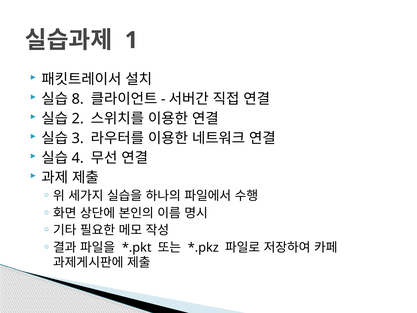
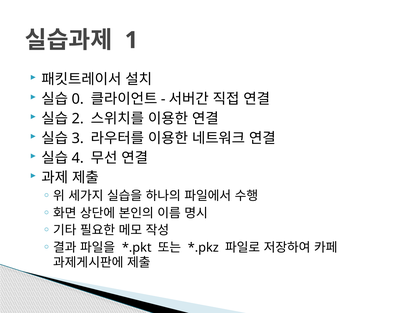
8: 8 -> 0
